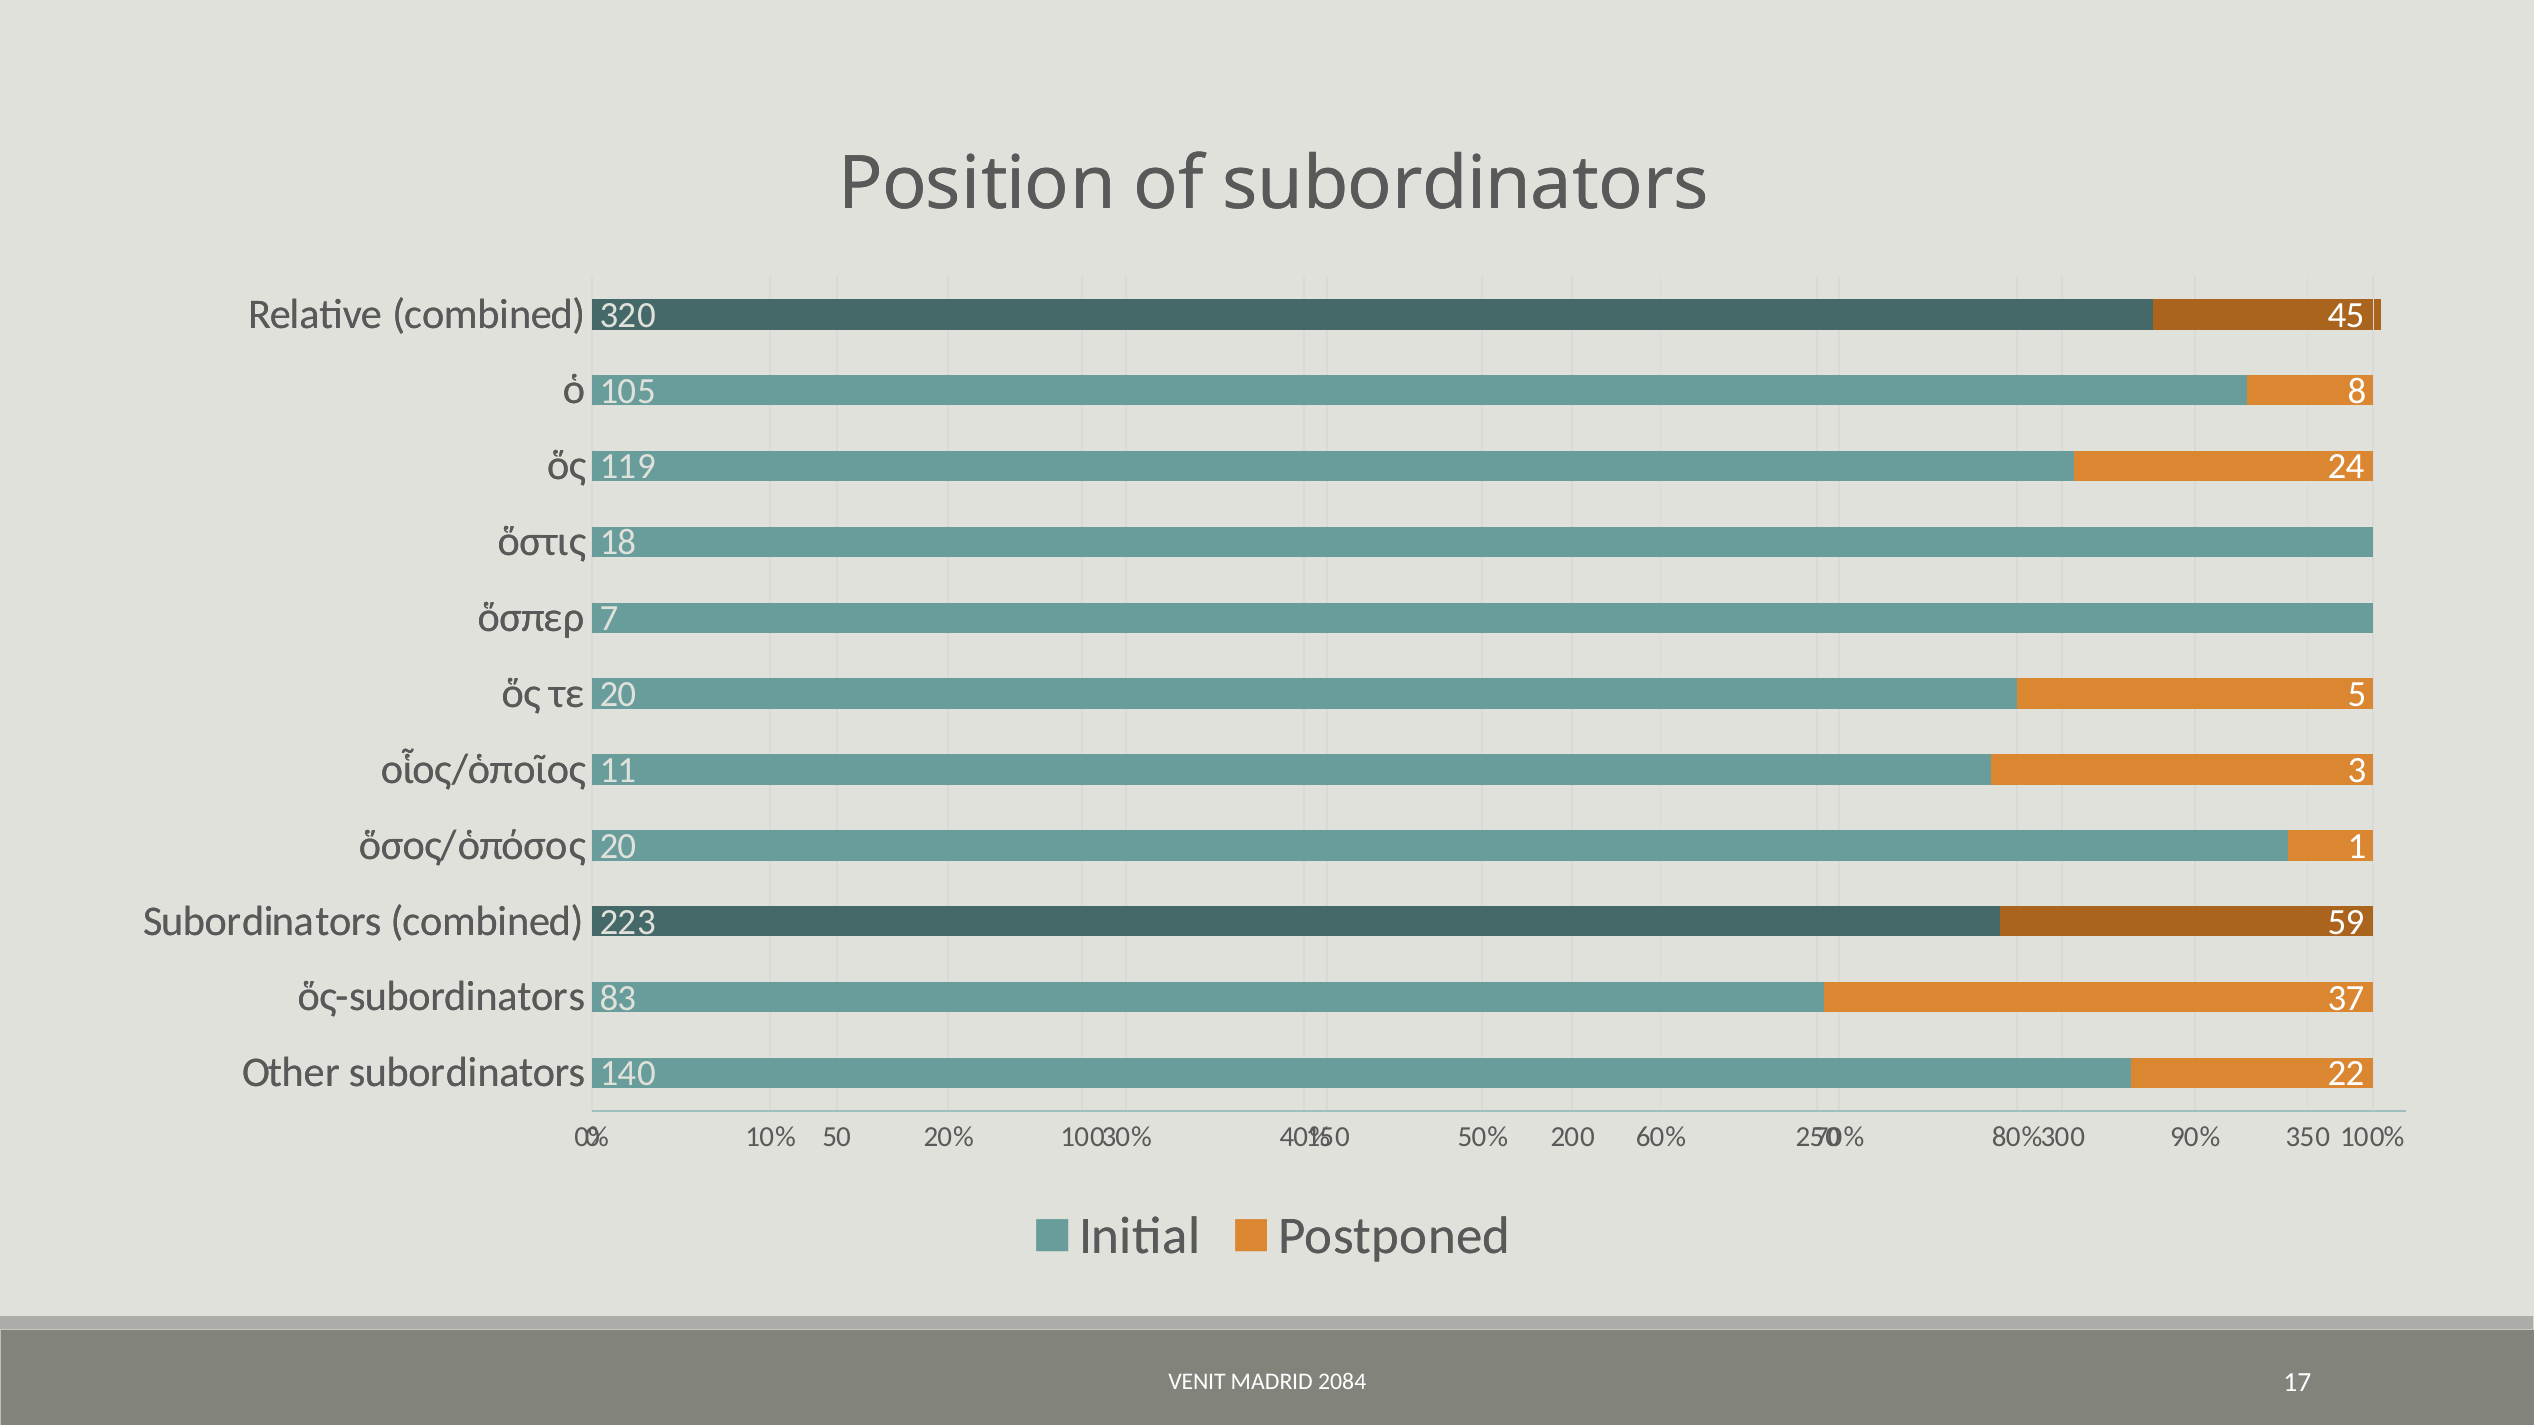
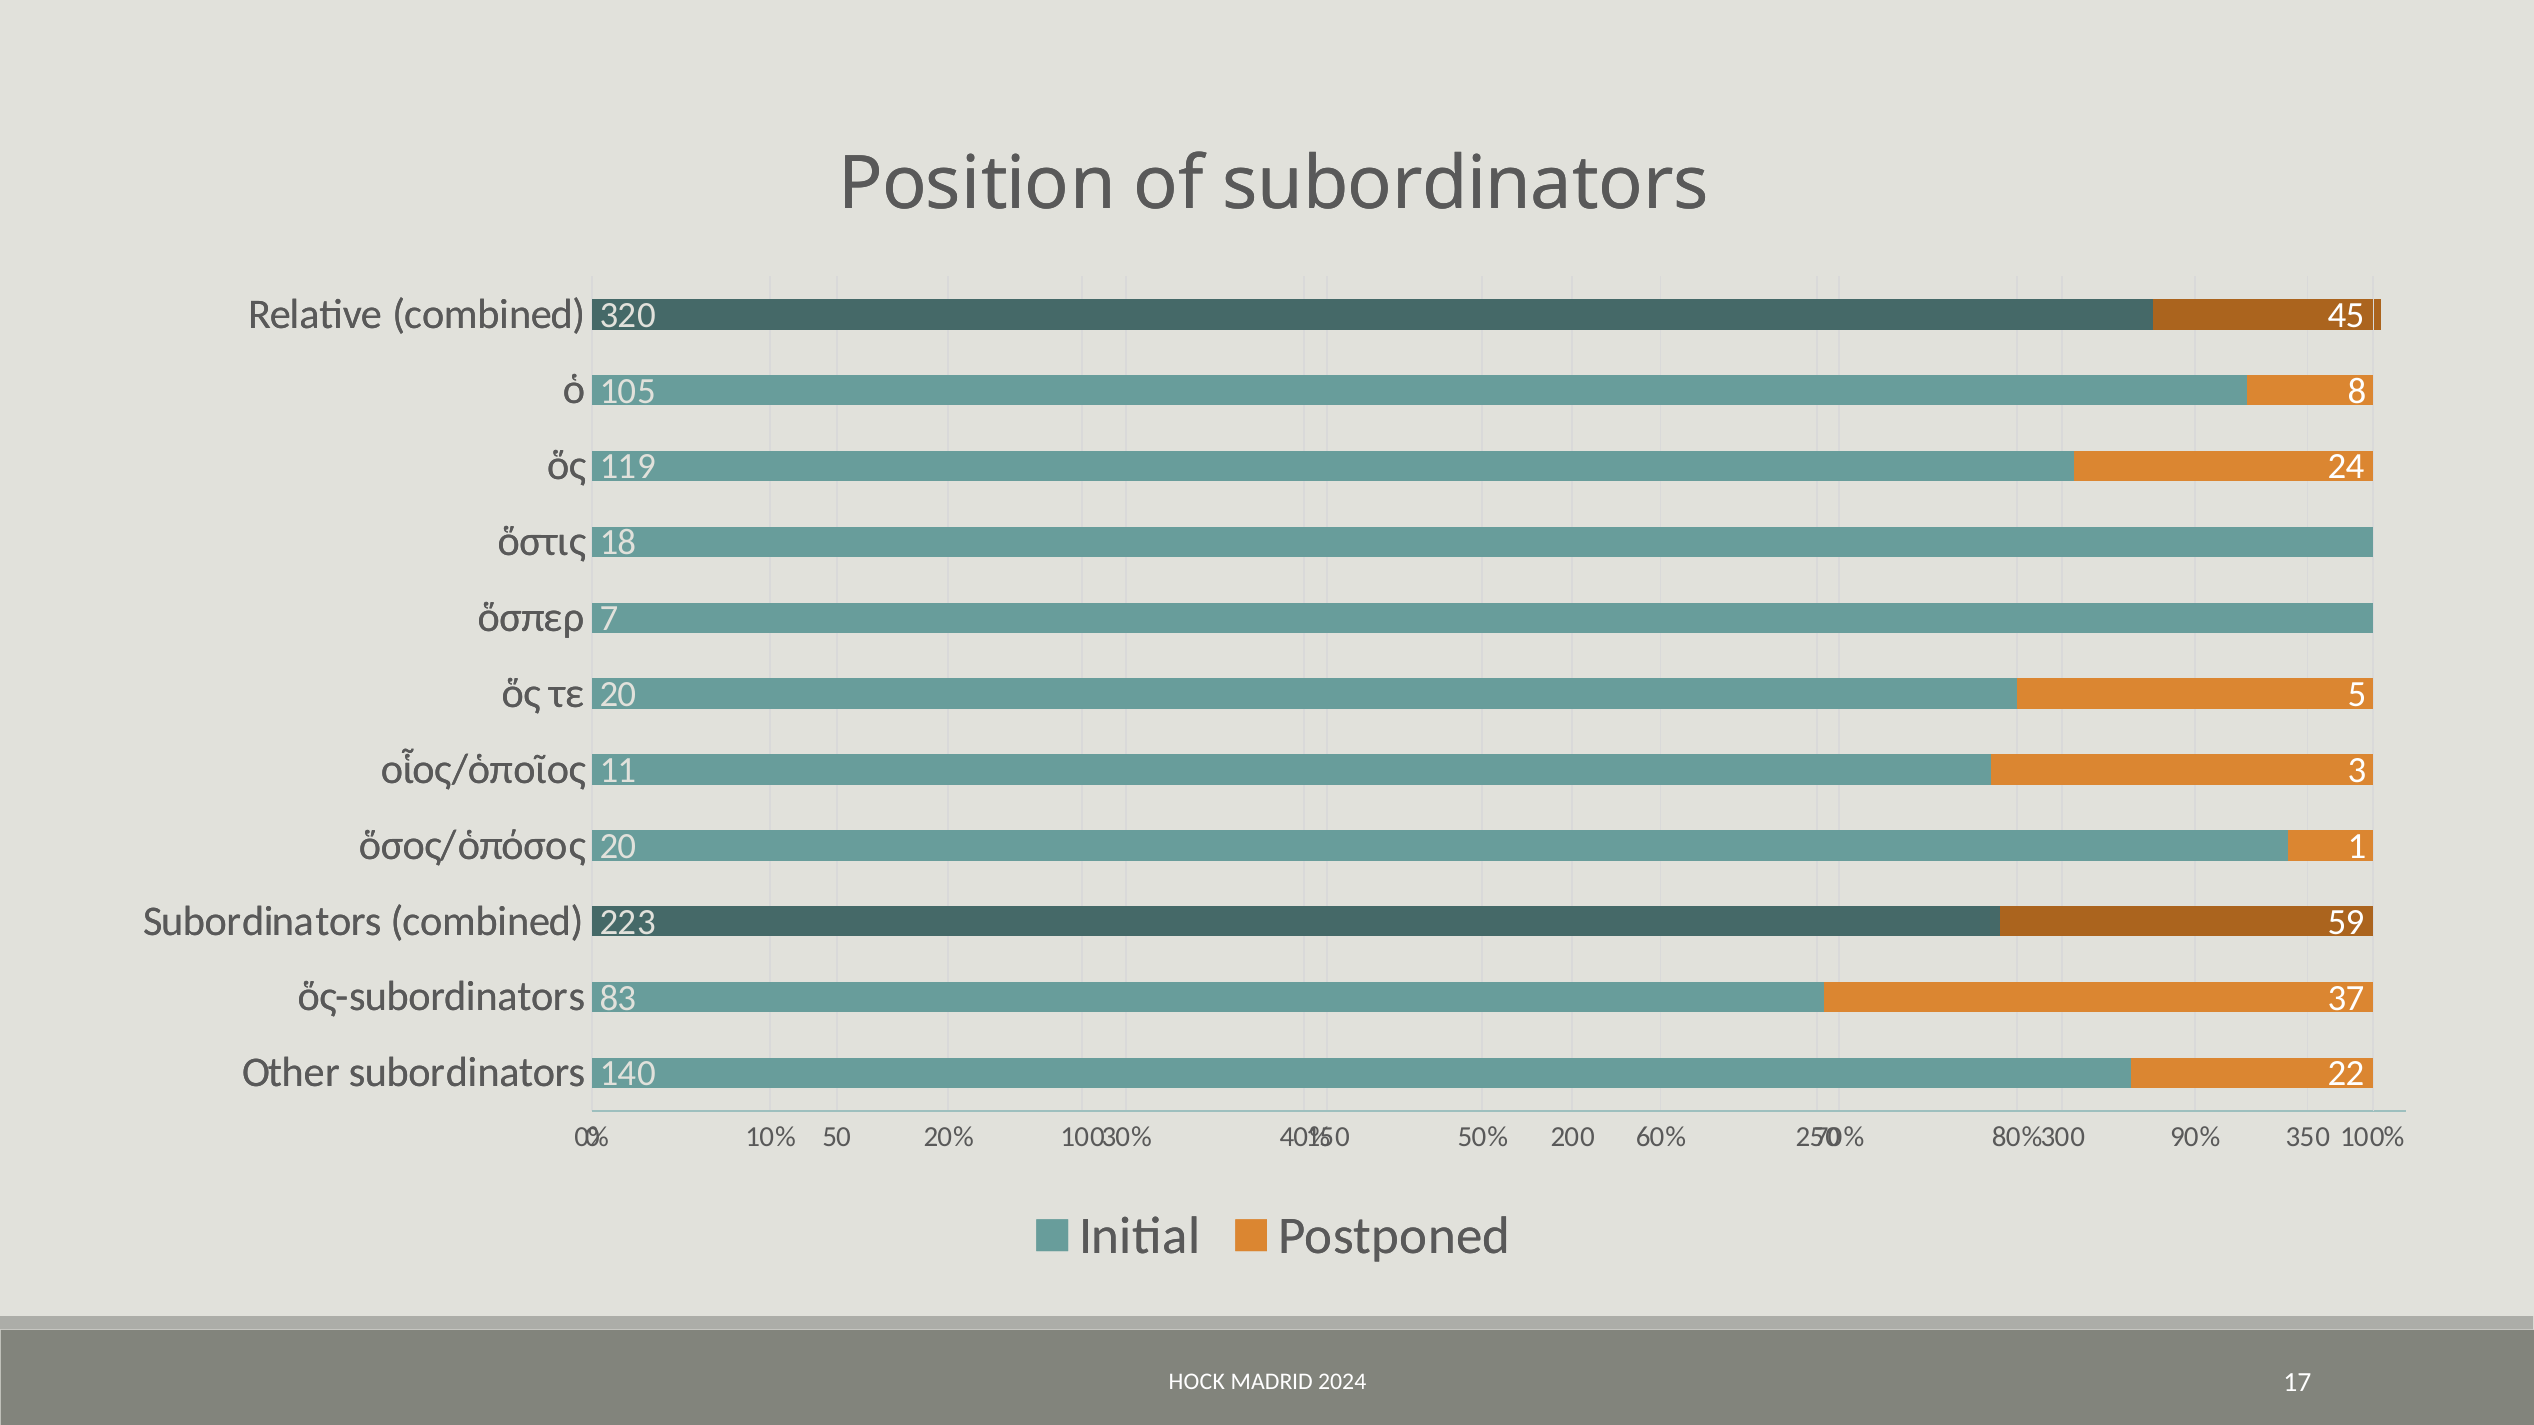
VENIT: VENIT -> HOCK
2084: 2084 -> 2024
